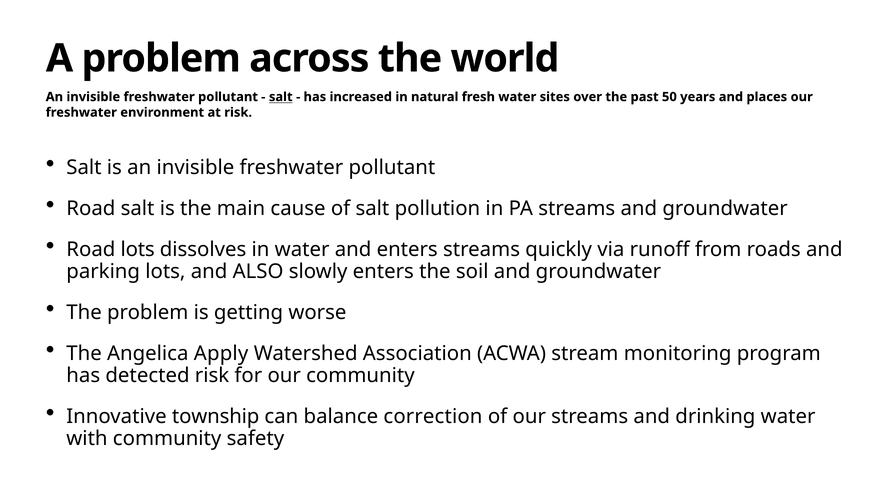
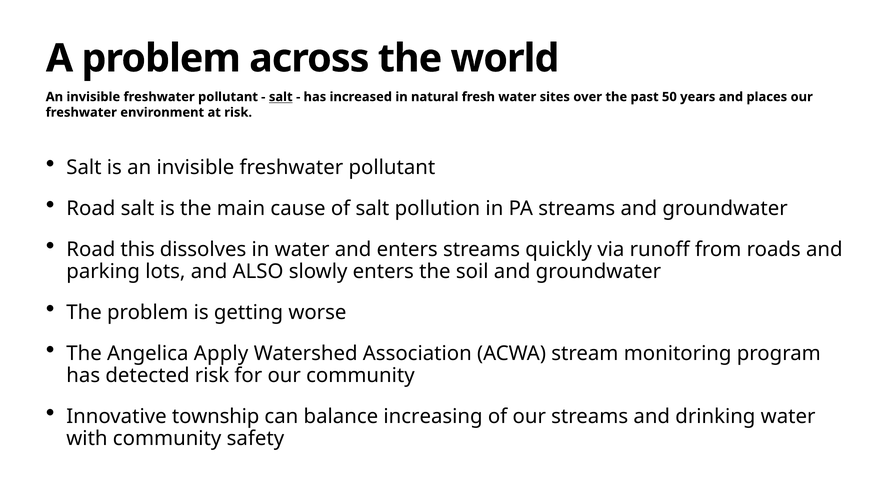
Road lots: lots -> this
correction: correction -> increasing
